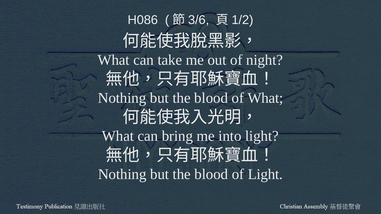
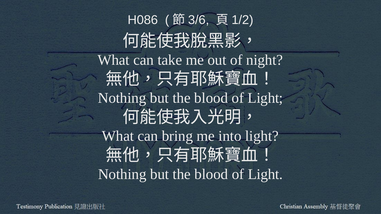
What at (265, 98): What -> Light
